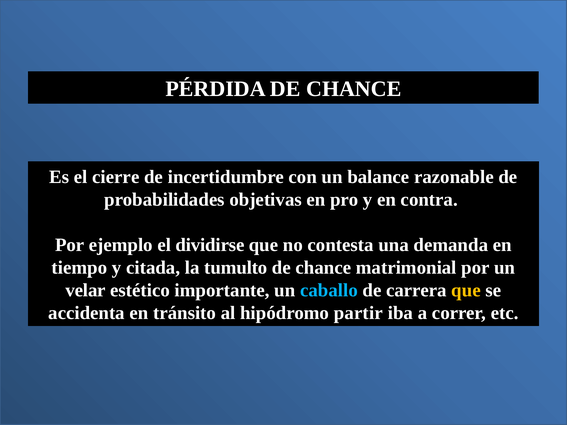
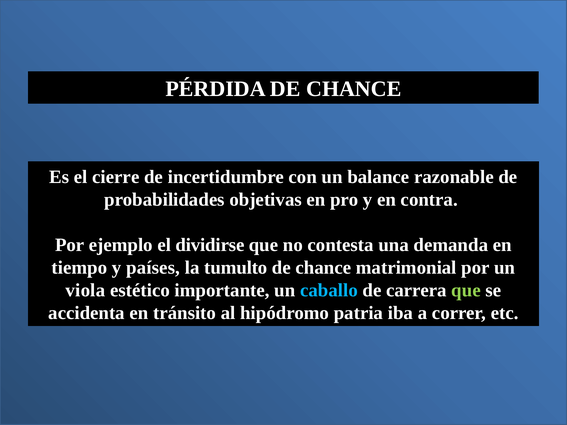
citada: citada -> países
velar: velar -> viola
que at (466, 291) colour: yellow -> light green
partir: partir -> patria
